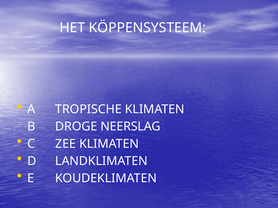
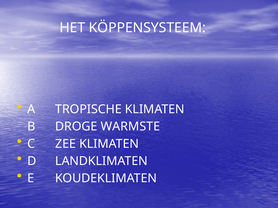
NEERSLAG: NEERSLAG -> WARMSTE
